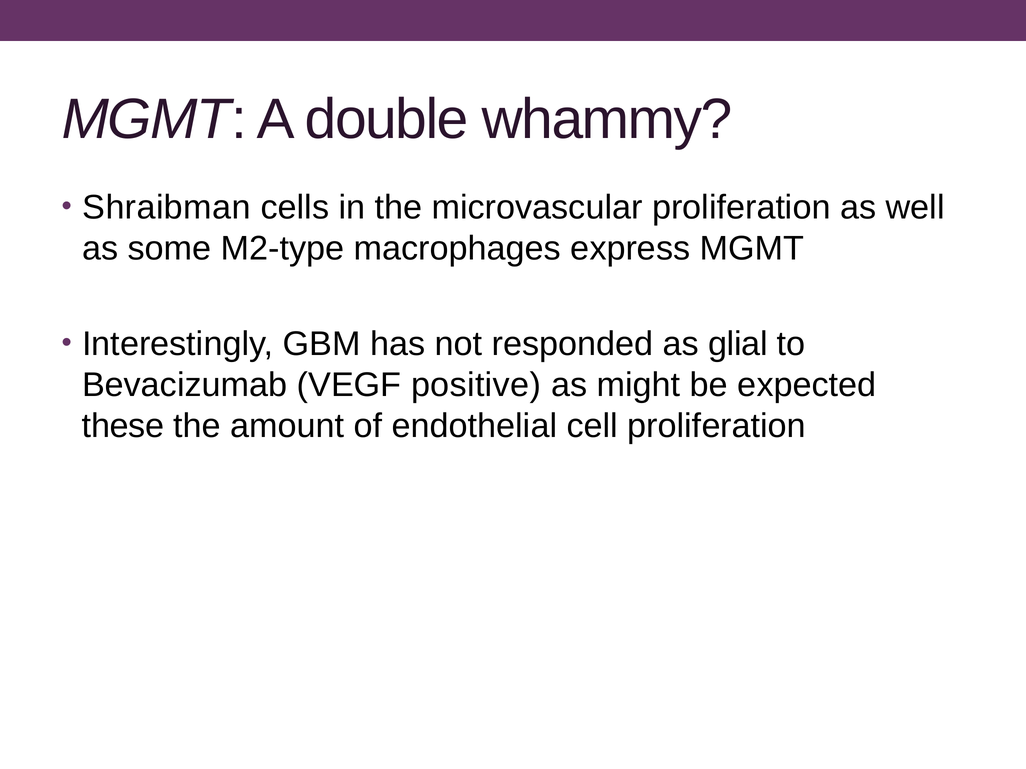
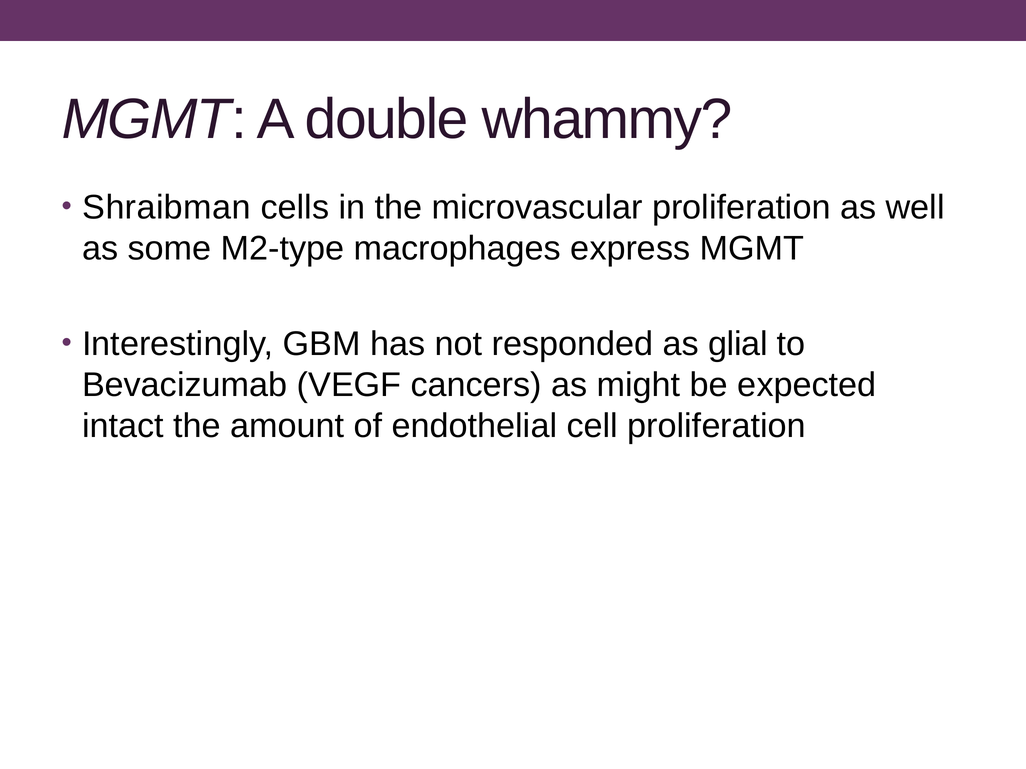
positive: positive -> cancers
these: these -> intact
